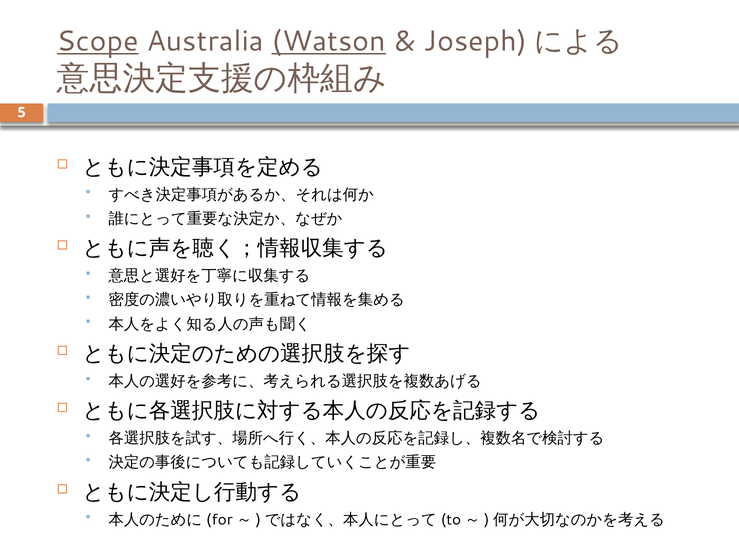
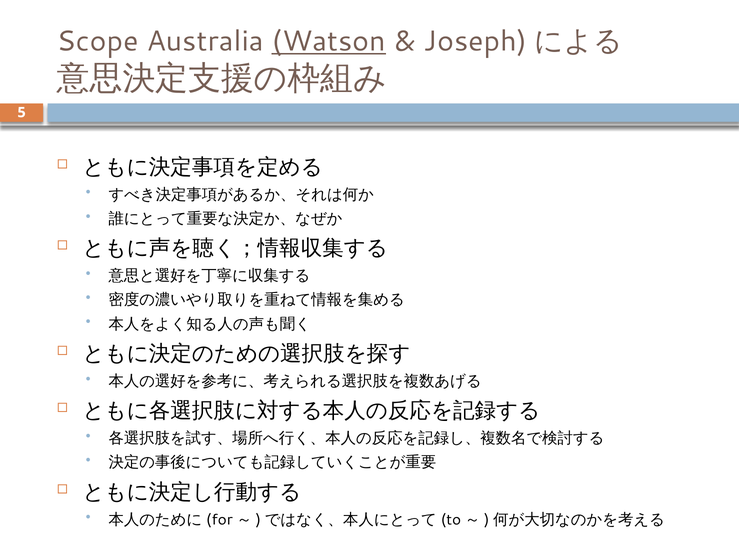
Scope underline: present -> none
